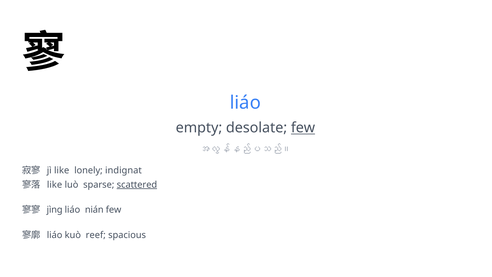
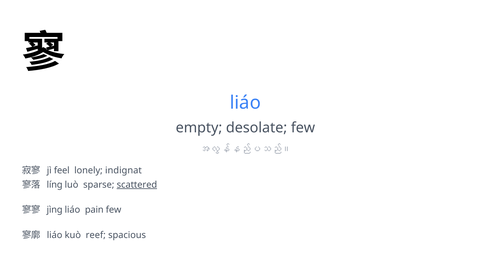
few at (303, 128) underline: present -> none
jì like: like -> feel
like at (55, 184): like -> líng
nián: nián -> pain
